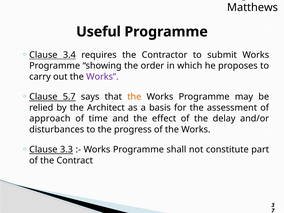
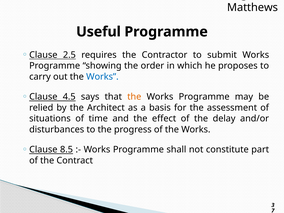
3.4: 3.4 -> 2.5
Works at (102, 77) colour: purple -> blue
5.7: 5.7 -> 4.5
approach: approach -> situations
3.3: 3.3 -> 8.5
